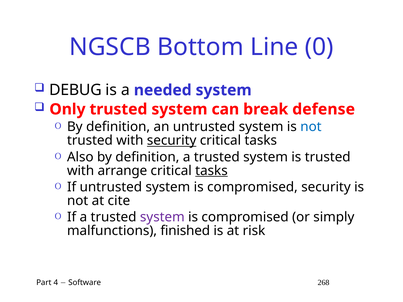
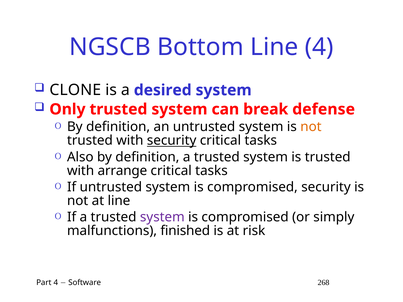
Line 0: 0 -> 4
DEBUG: DEBUG -> CLONE
needed: needed -> desired
not at (311, 127) colour: blue -> orange
tasks at (211, 171) underline: present -> none
at cite: cite -> line
